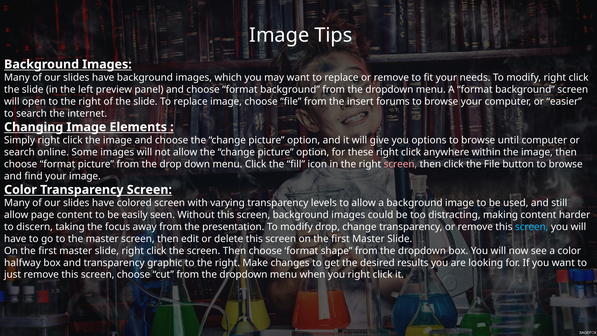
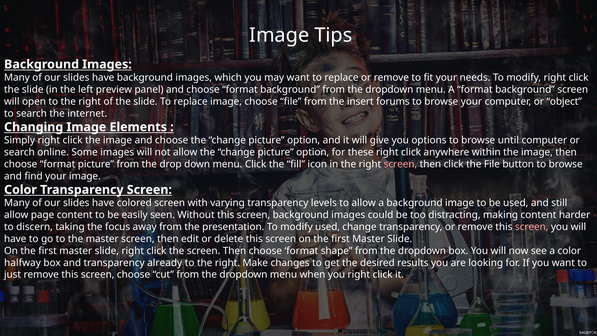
easier: easier -> object
modify drop: drop -> used
screen at (532, 227) colour: light blue -> pink
graphic: graphic -> already
